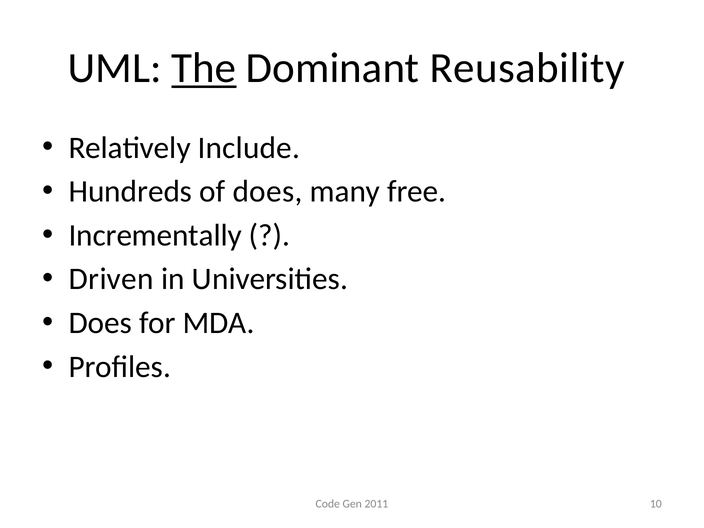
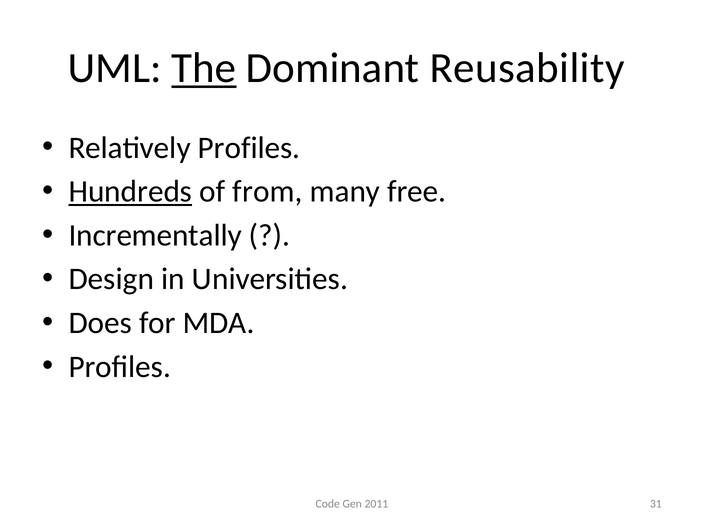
Relatively Include: Include -> Profiles
Hundreds underline: none -> present
of does: does -> from
Driven: Driven -> Design
10: 10 -> 31
